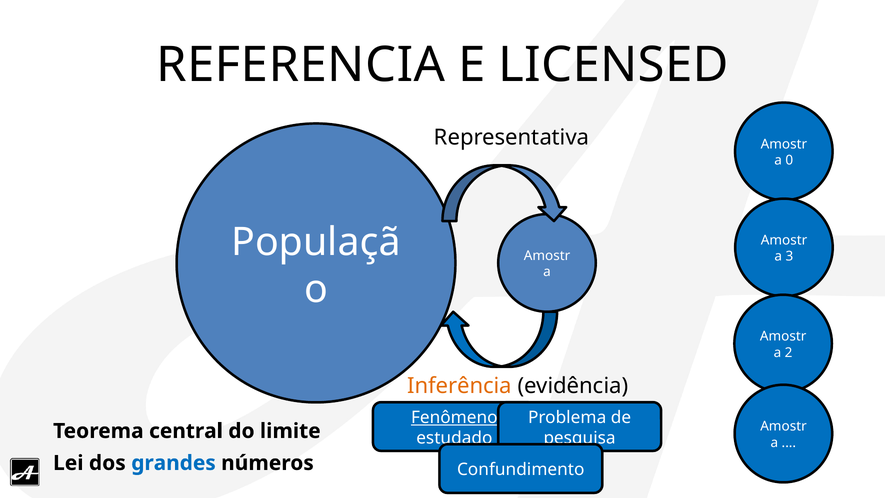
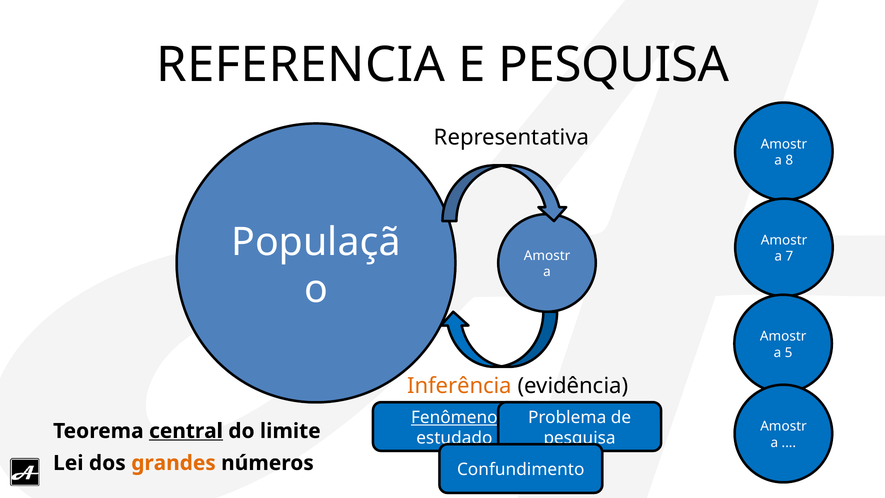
E LICENSED: LICENSED -> PESQUISA
0: 0 -> 8
3: 3 -> 7
2: 2 -> 5
central underline: none -> present
grandes colour: blue -> orange
